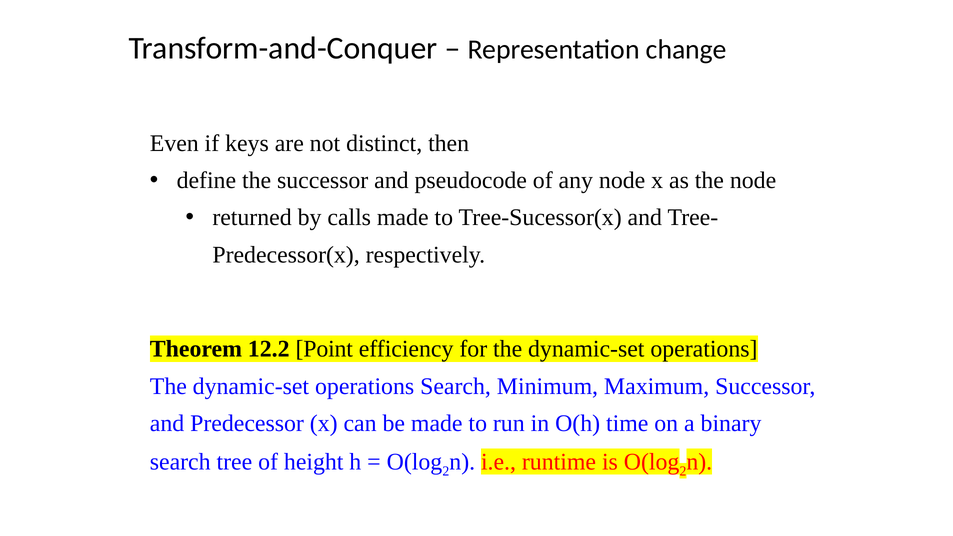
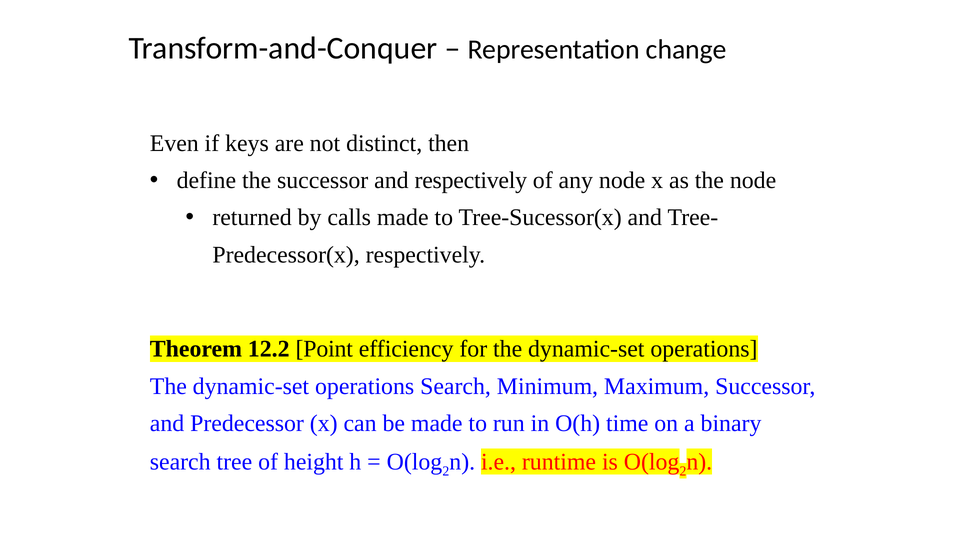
and pseudocode: pseudocode -> respectively
